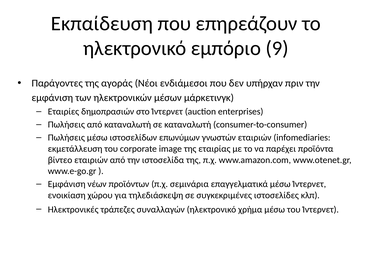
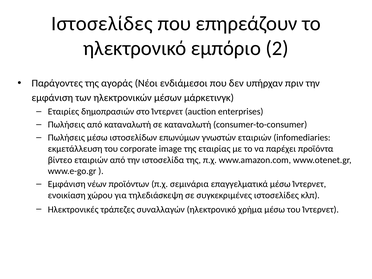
Εκπαίδευση at (102, 23): Εκπαίδευση -> Ιστοσελίδες
9: 9 -> 2
